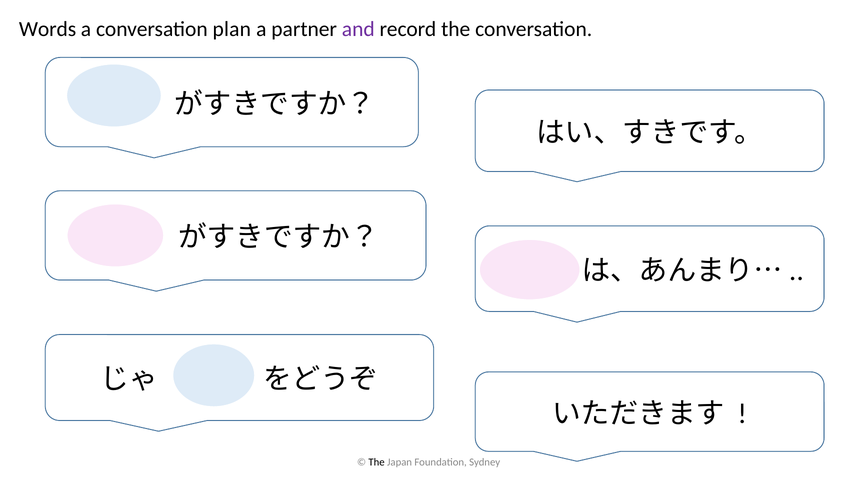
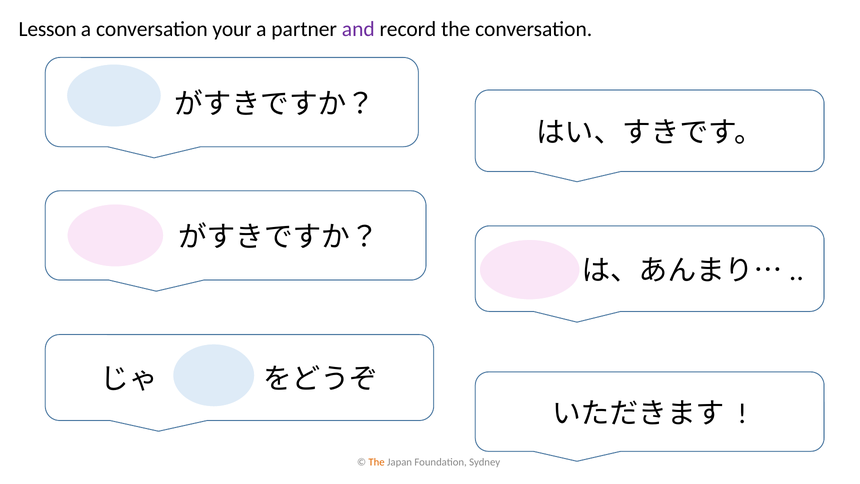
Words: Words -> Lesson
plan: plan -> your
The at (377, 462) colour: black -> orange
